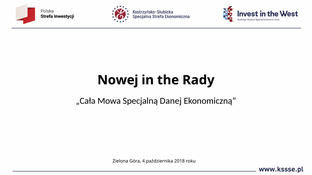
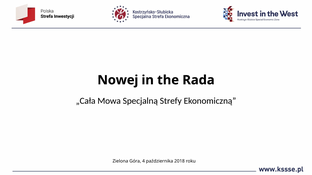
Rady: Rady -> Rada
Danej: Danej -> Strefy
